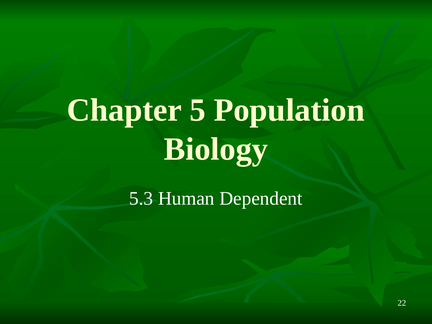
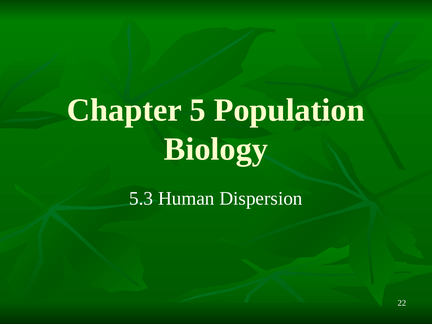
Dependent: Dependent -> Dispersion
